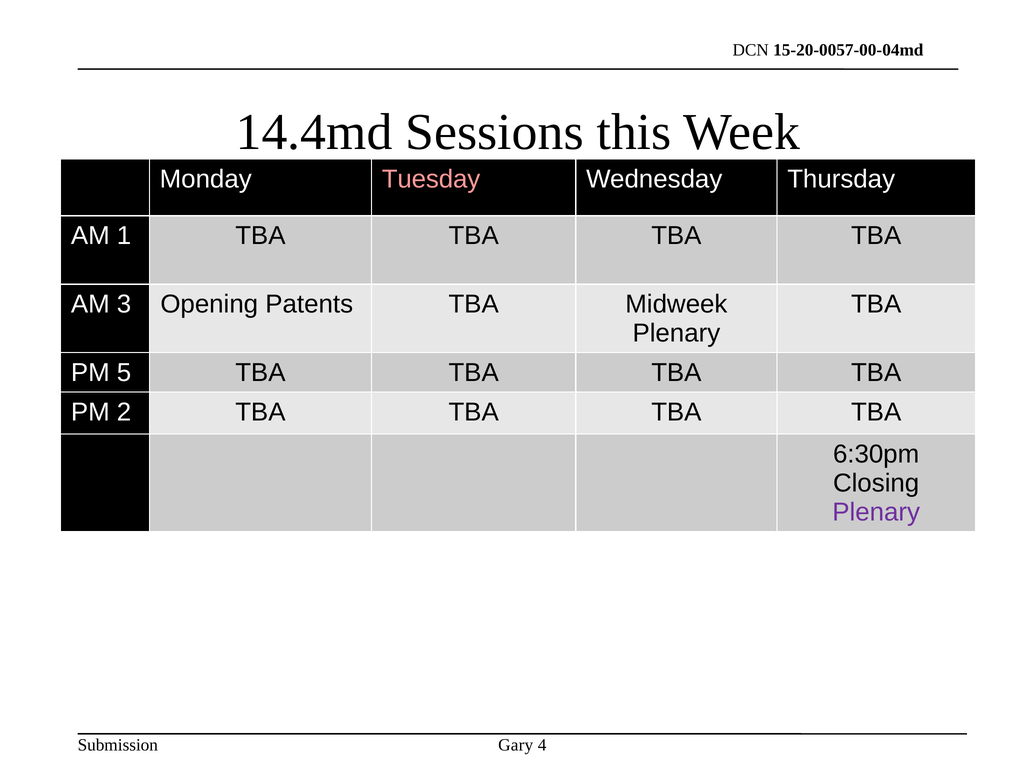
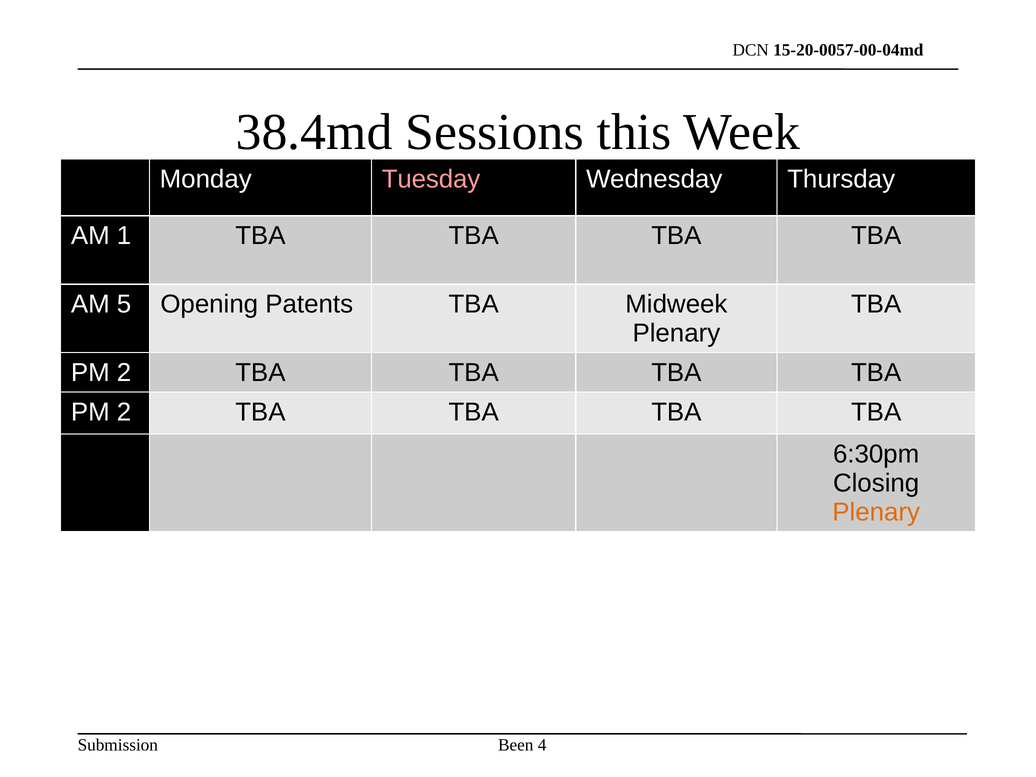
14.4md: 14.4md -> 38.4md
3: 3 -> 5
5 at (124, 373): 5 -> 2
Plenary at (876, 512) colour: purple -> orange
Gary: Gary -> Been
